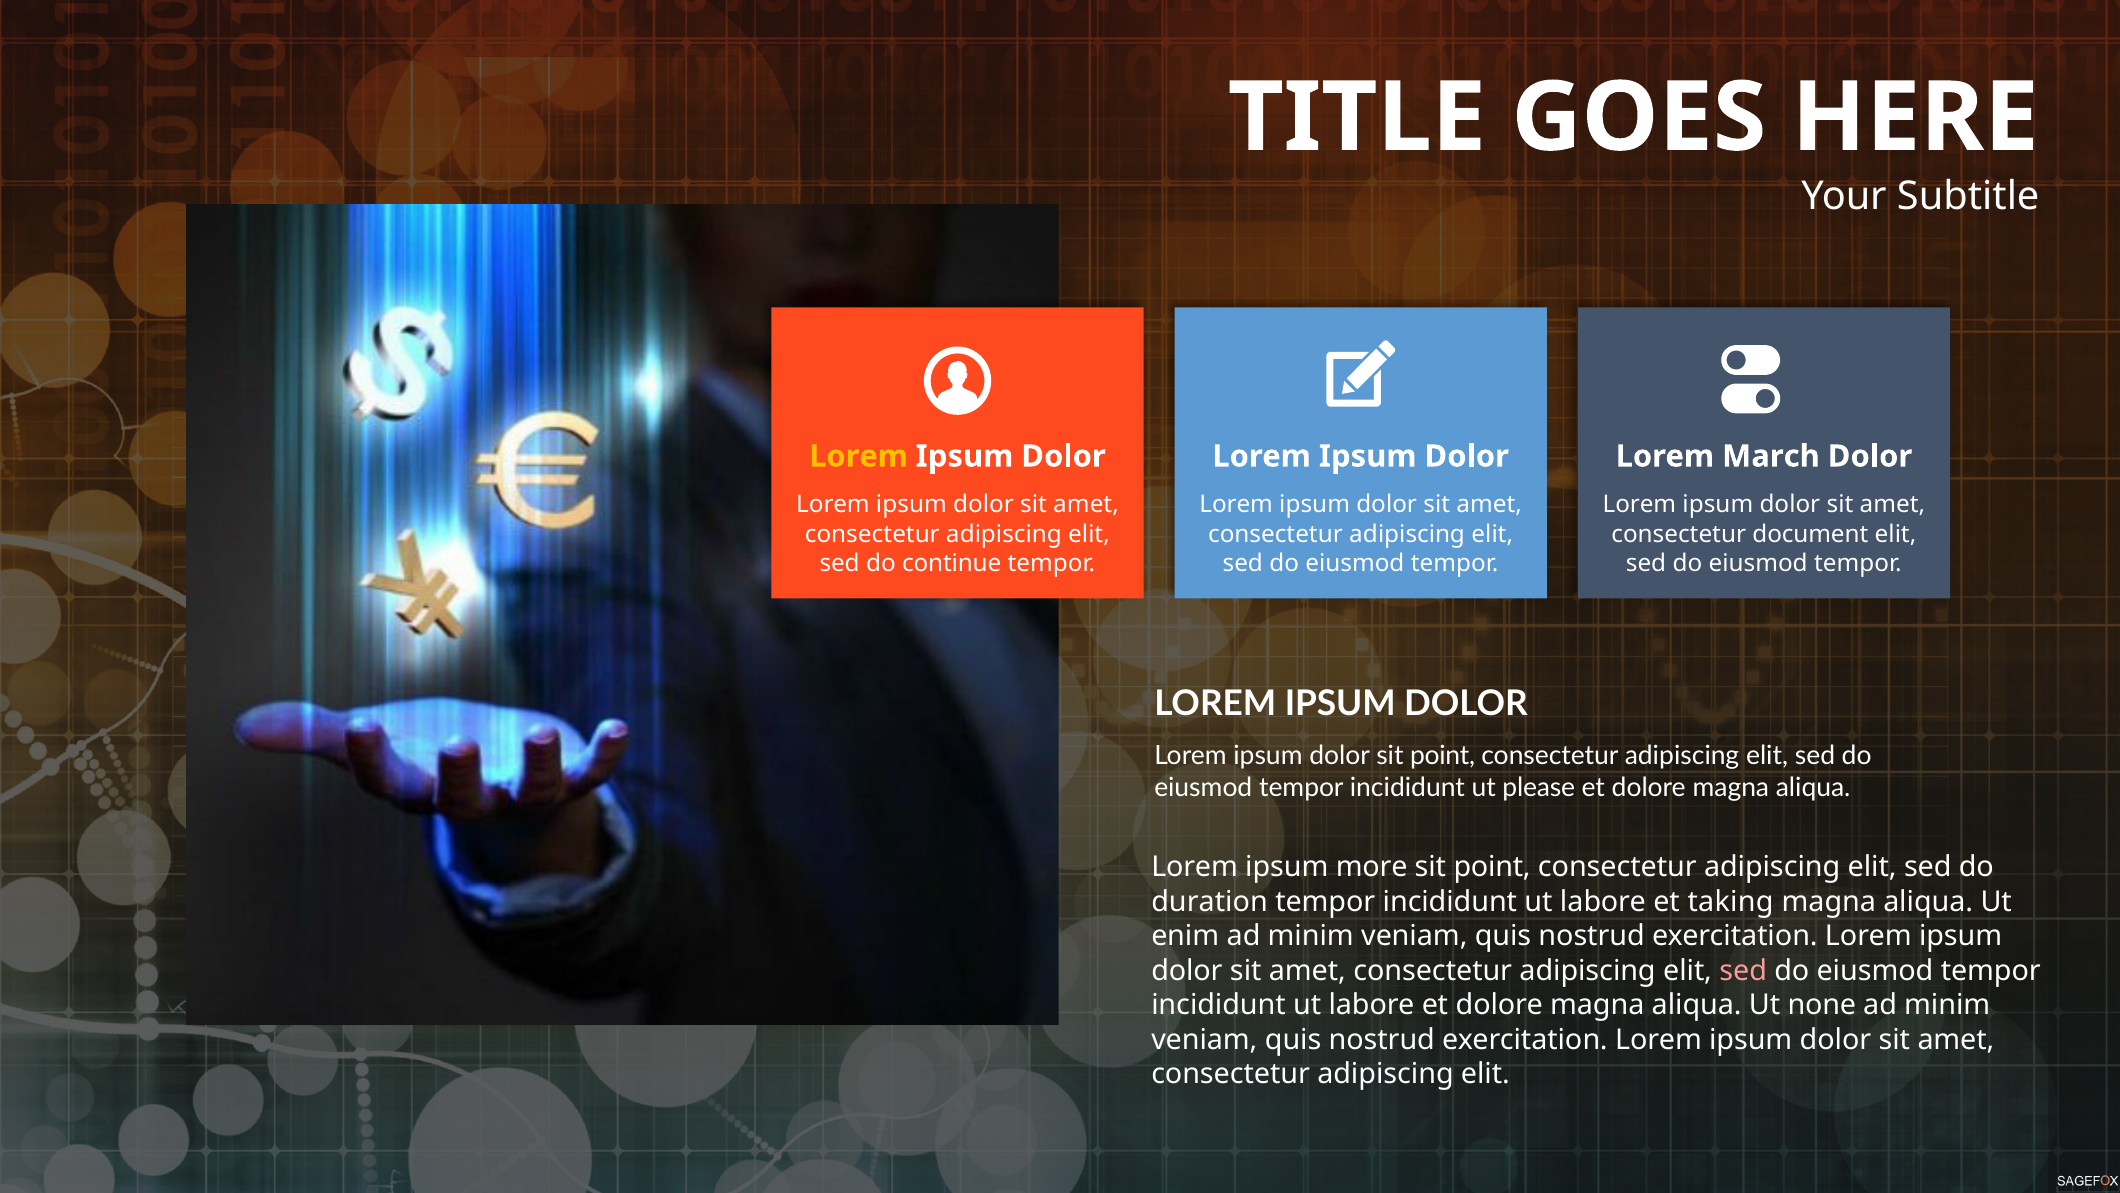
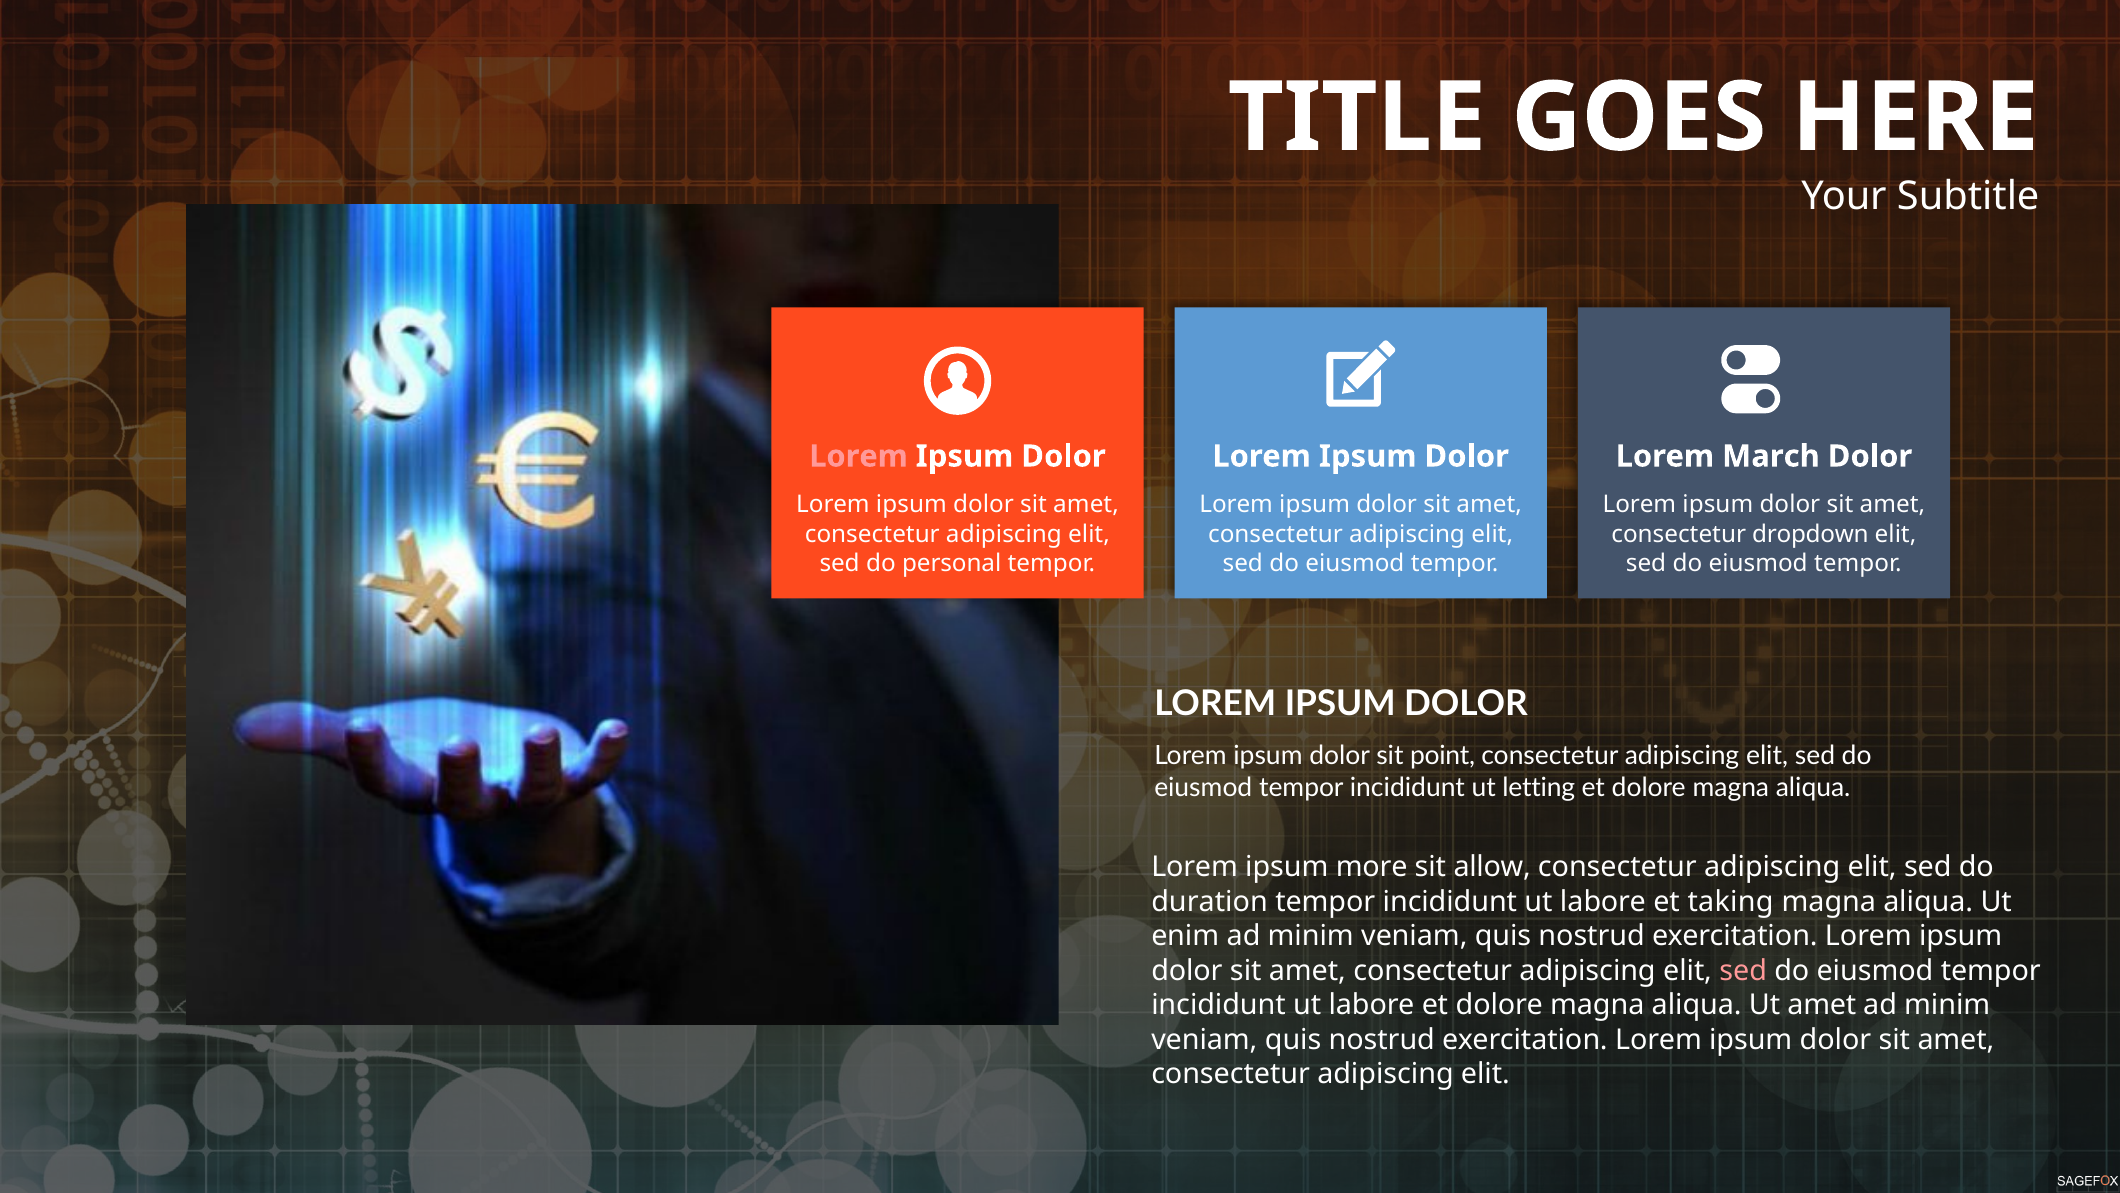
Lorem at (858, 456) colour: yellow -> pink
document: document -> dropdown
continue: continue -> personal
please: please -> letting
point at (1492, 867): point -> allow
Ut none: none -> amet
